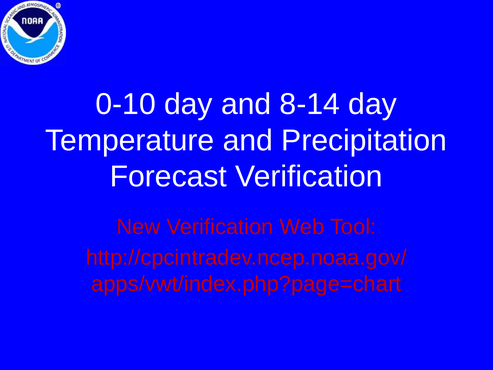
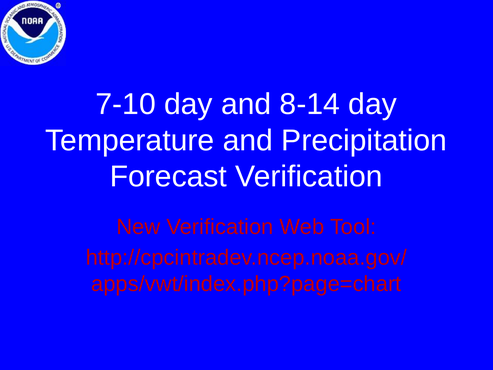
0-10: 0-10 -> 7-10
